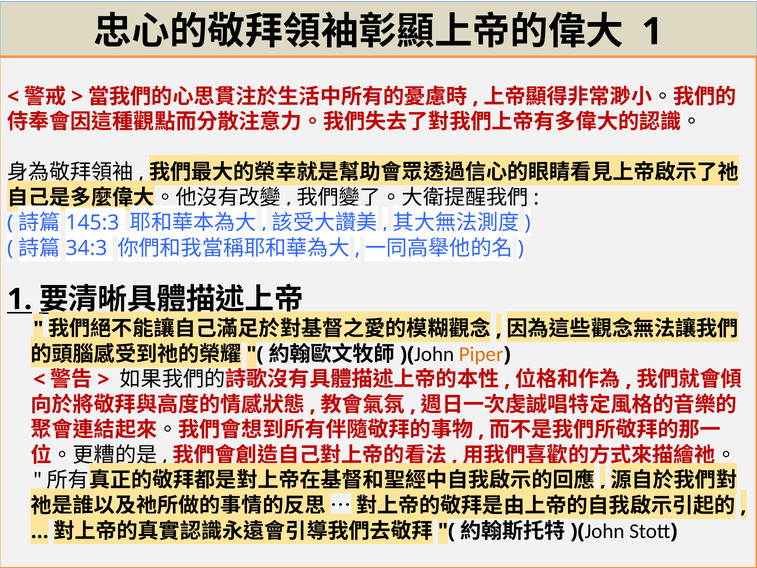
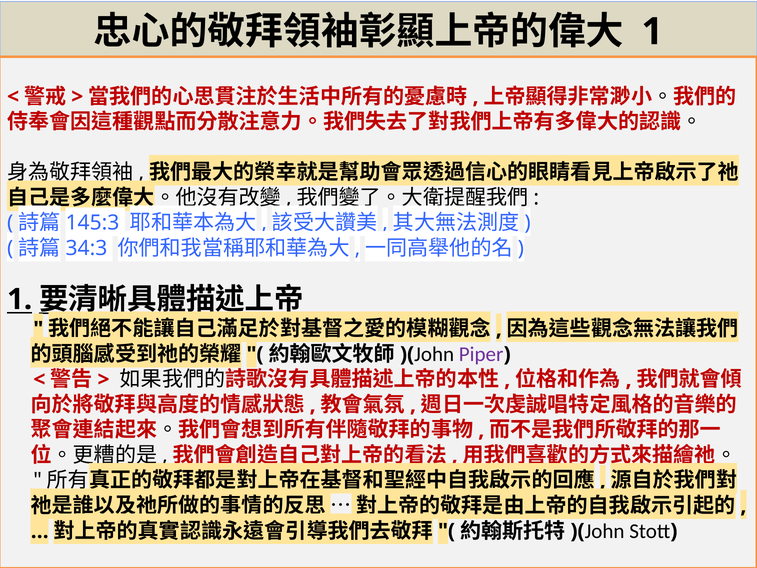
Piper colour: orange -> purple
